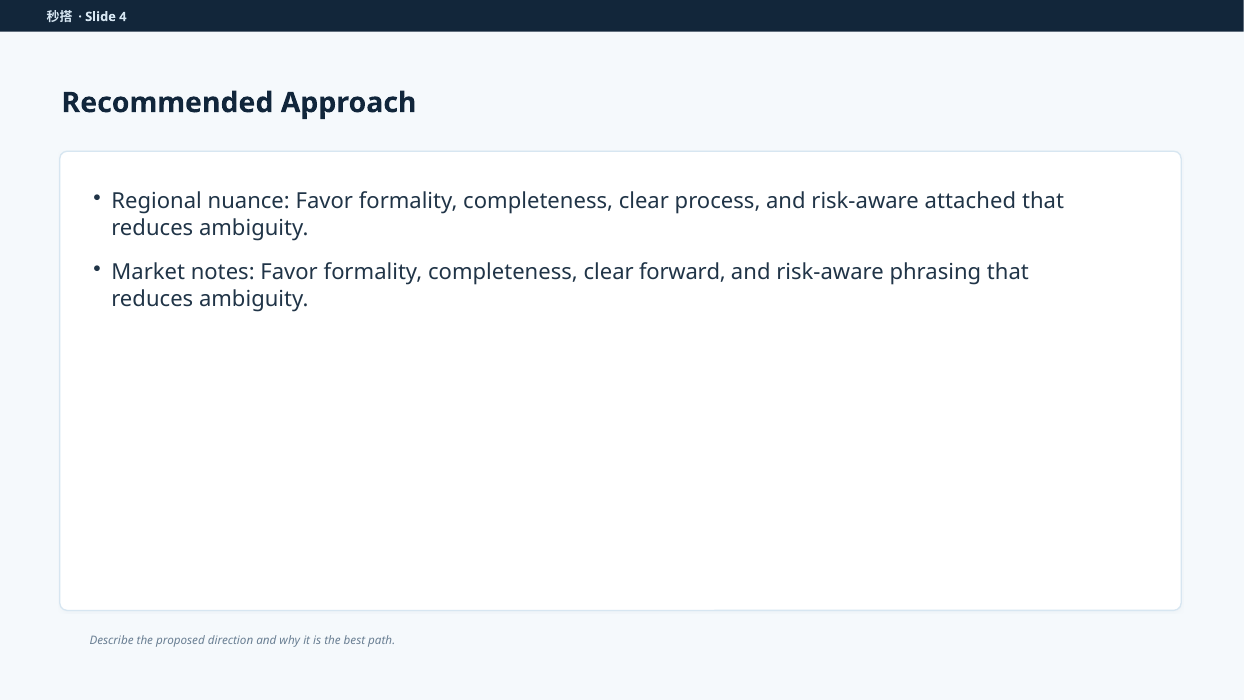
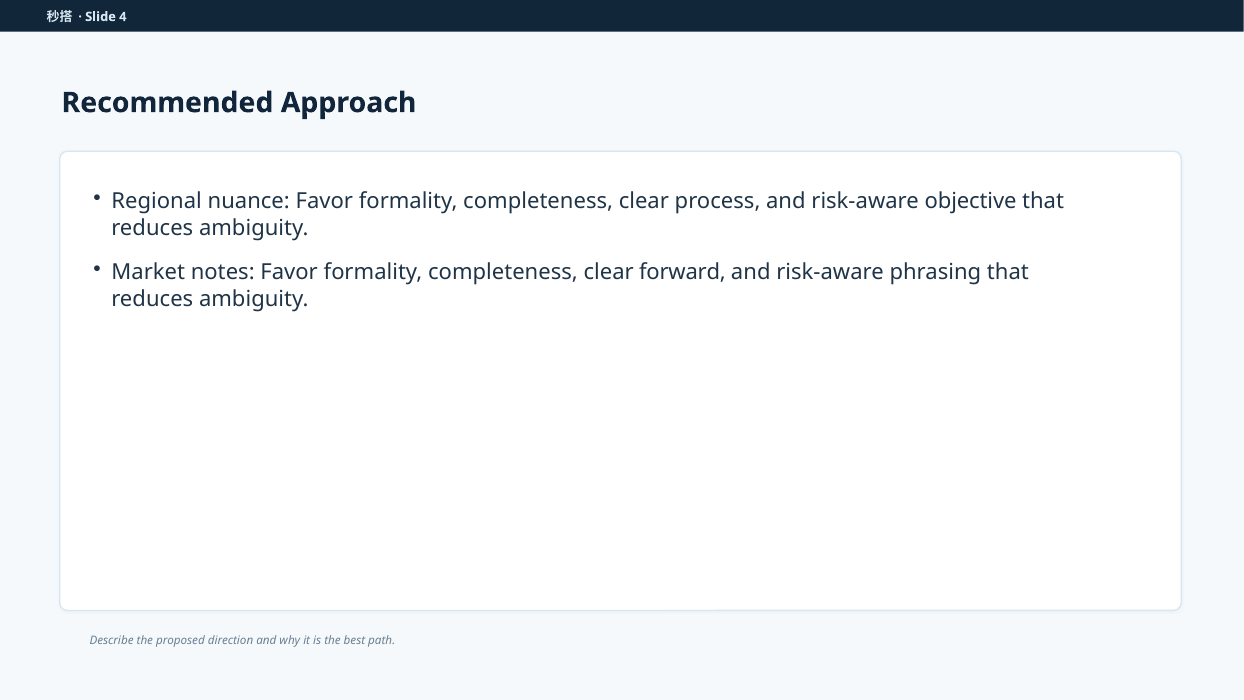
attached: attached -> objective
